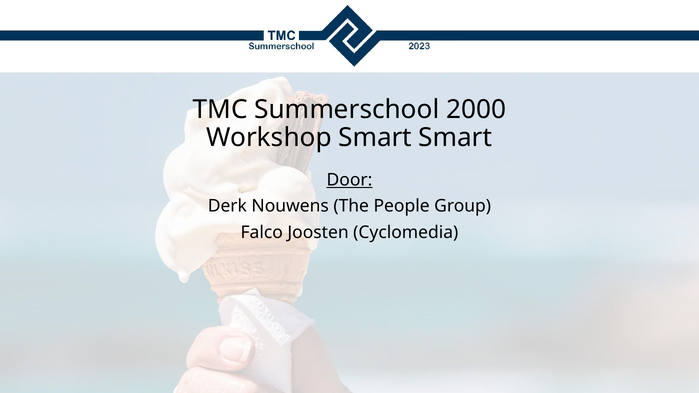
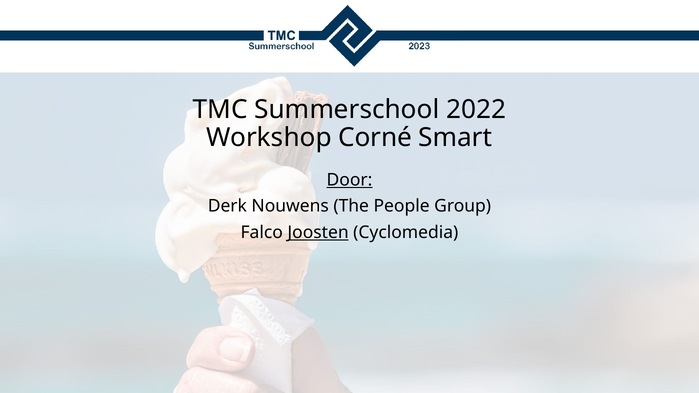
2000: 2000 -> 2022
Workshop Smart: Smart -> Corné
Joosten underline: none -> present
